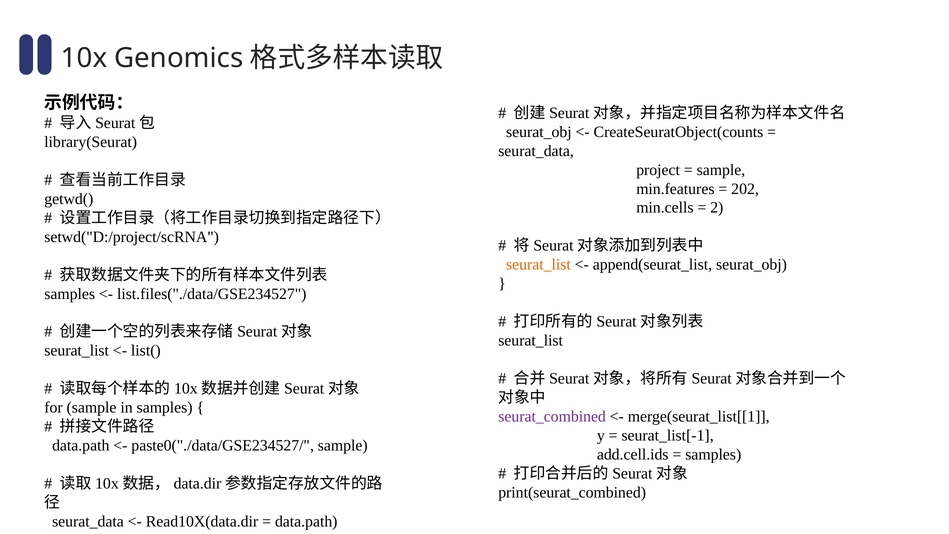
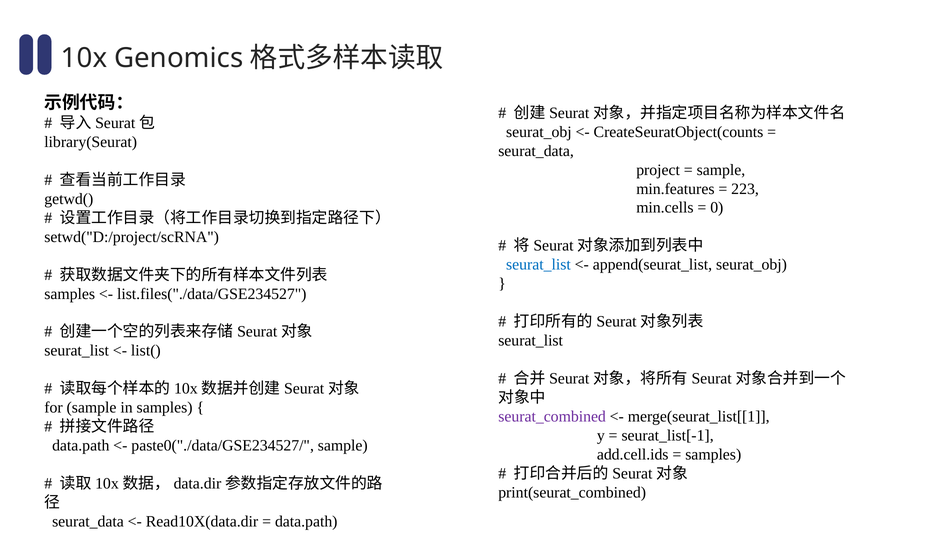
202: 202 -> 223
2: 2 -> 0
seurat_list at (538, 265) colour: orange -> blue
